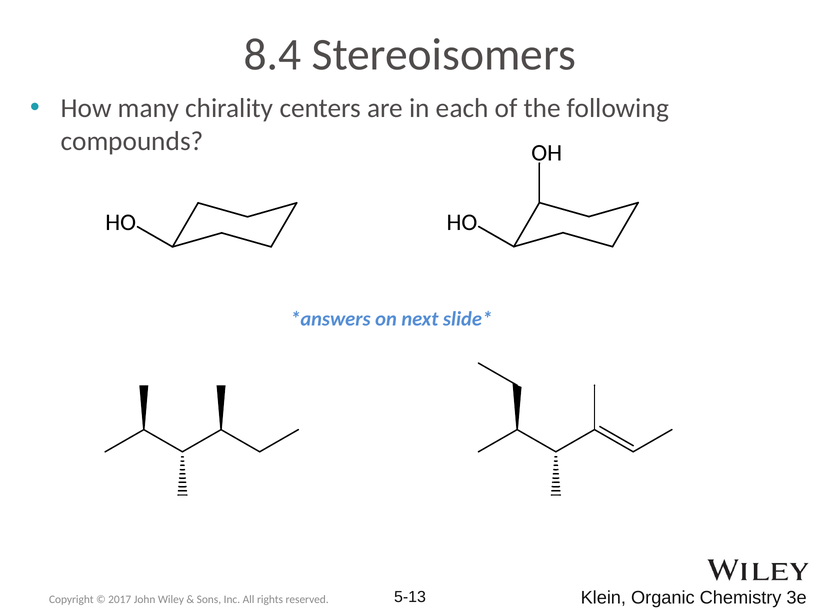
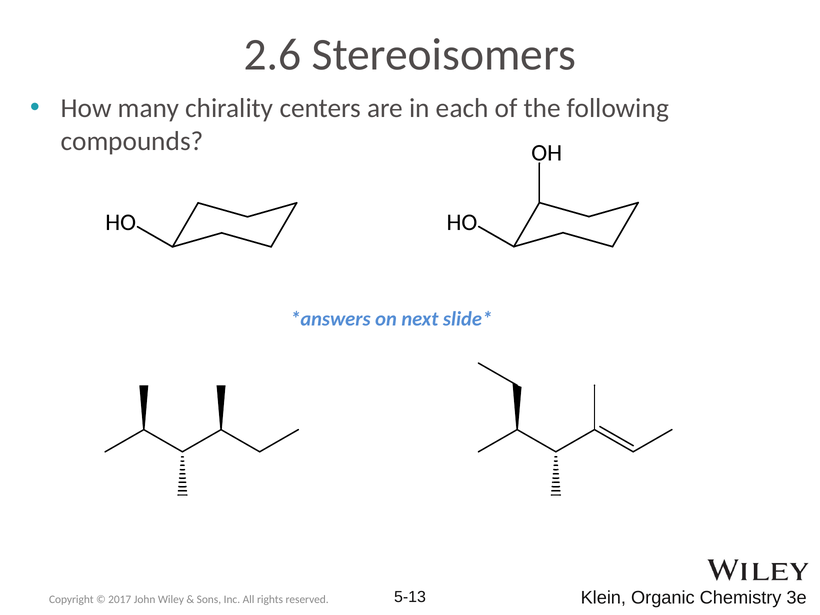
8.4: 8.4 -> 2.6
